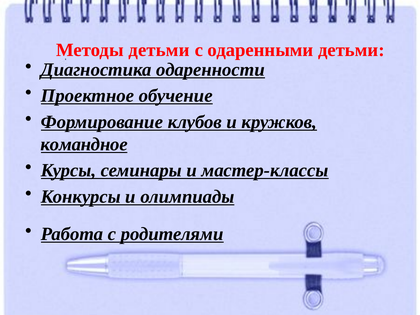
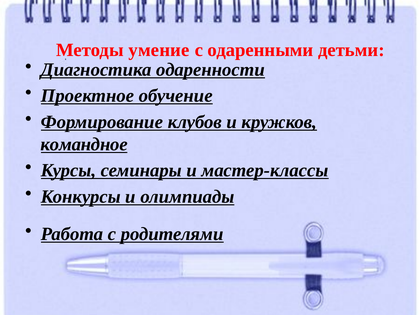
Методы детьми: детьми -> умение
